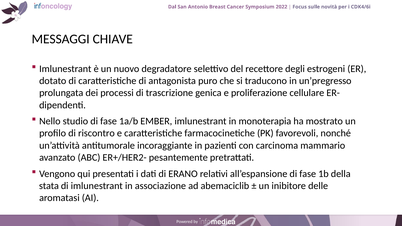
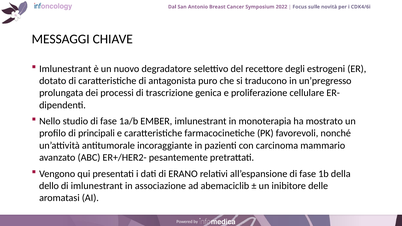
riscontro: riscontro -> principali
stata: stata -> dello
